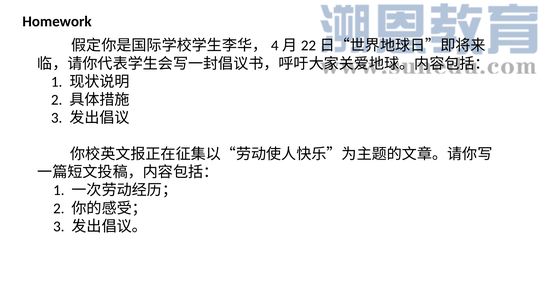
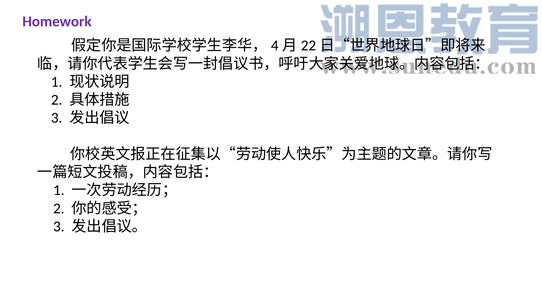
Homework colour: black -> purple
